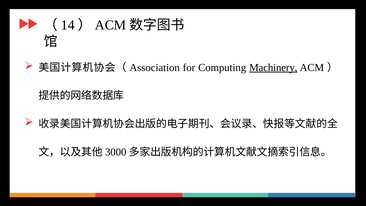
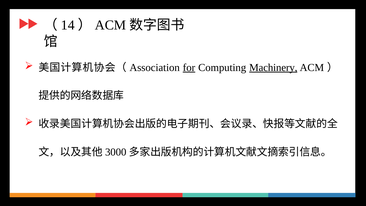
for underline: none -> present
